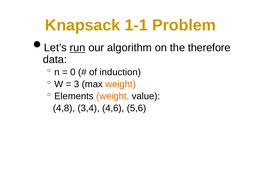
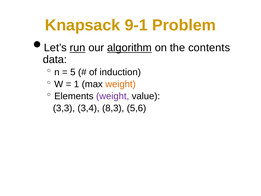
1-1: 1-1 -> 9-1
algorithm underline: none -> present
therefore: therefore -> contents
0: 0 -> 5
3: 3 -> 1
weight at (113, 96) colour: orange -> purple
4,8: 4,8 -> 3,3
4,6: 4,6 -> 8,3
